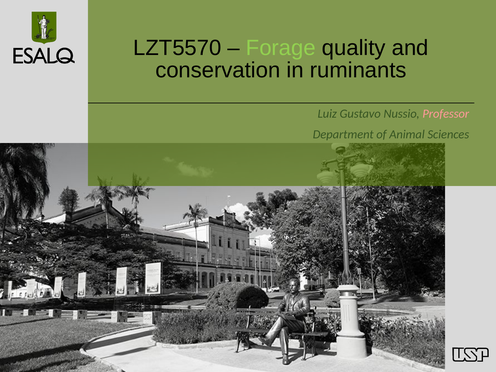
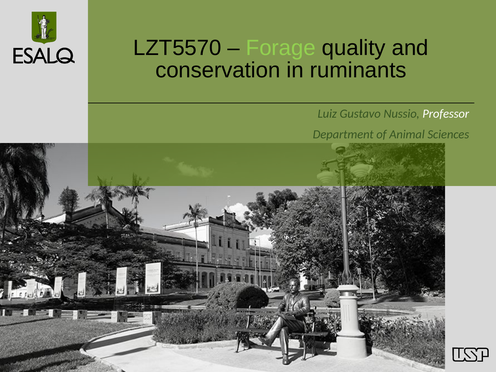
Professor colour: pink -> white
